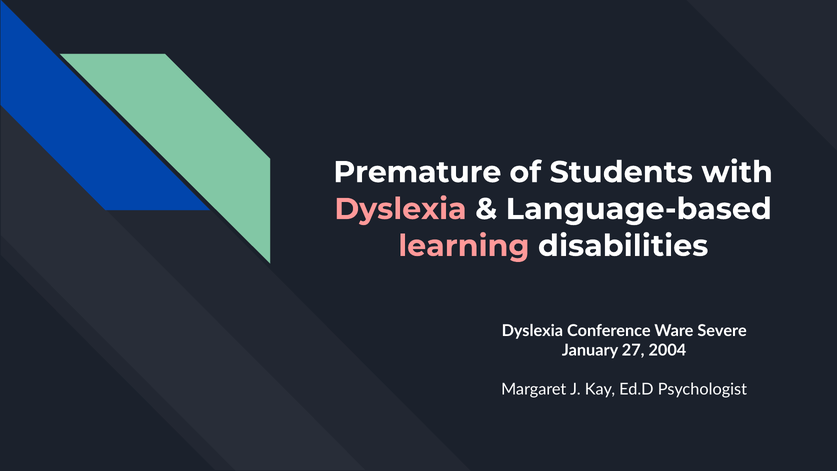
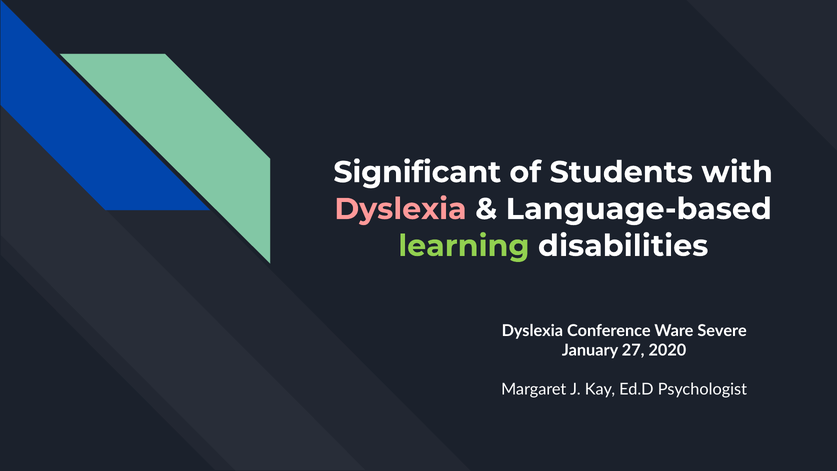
Premature: Premature -> Significant
learning colour: pink -> light green
2004: 2004 -> 2020
